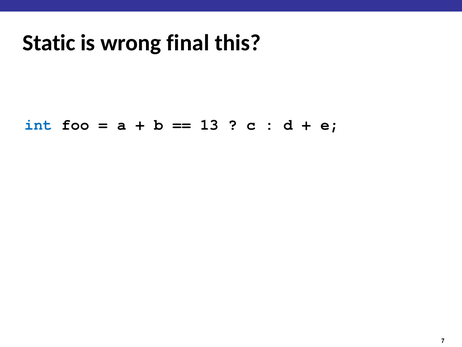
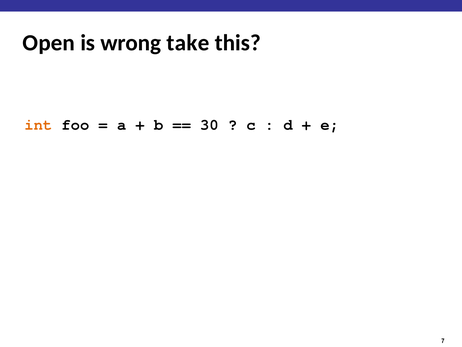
Static: Static -> Open
final: final -> take
int colour: blue -> orange
13: 13 -> 30
